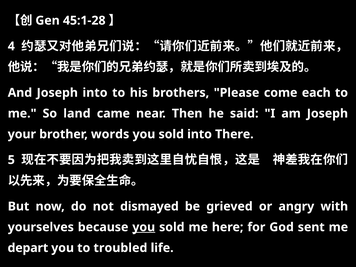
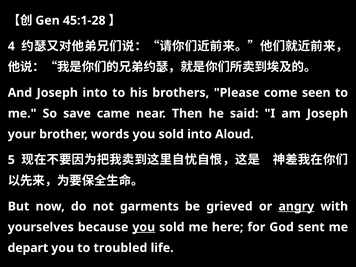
each: each -> seen
land: land -> save
There: There -> Aloud
dismayed: dismayed -> garments
angry underline: none -> present
